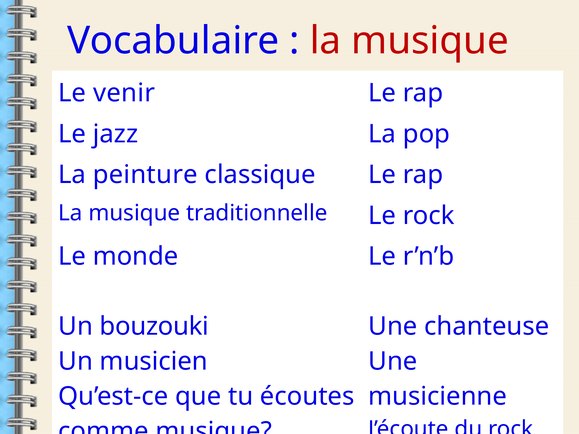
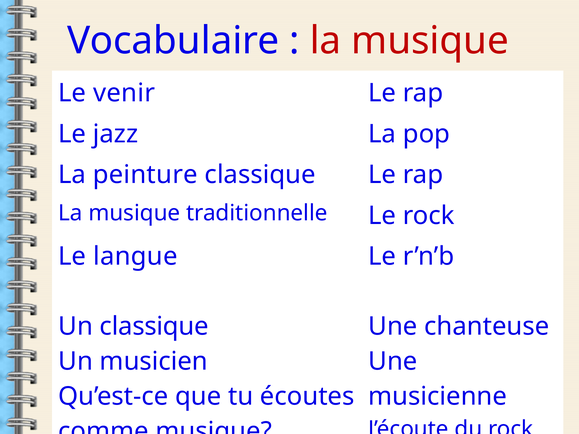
monde: monde -> langue
Un bouzouki: bouzouki -> classique
